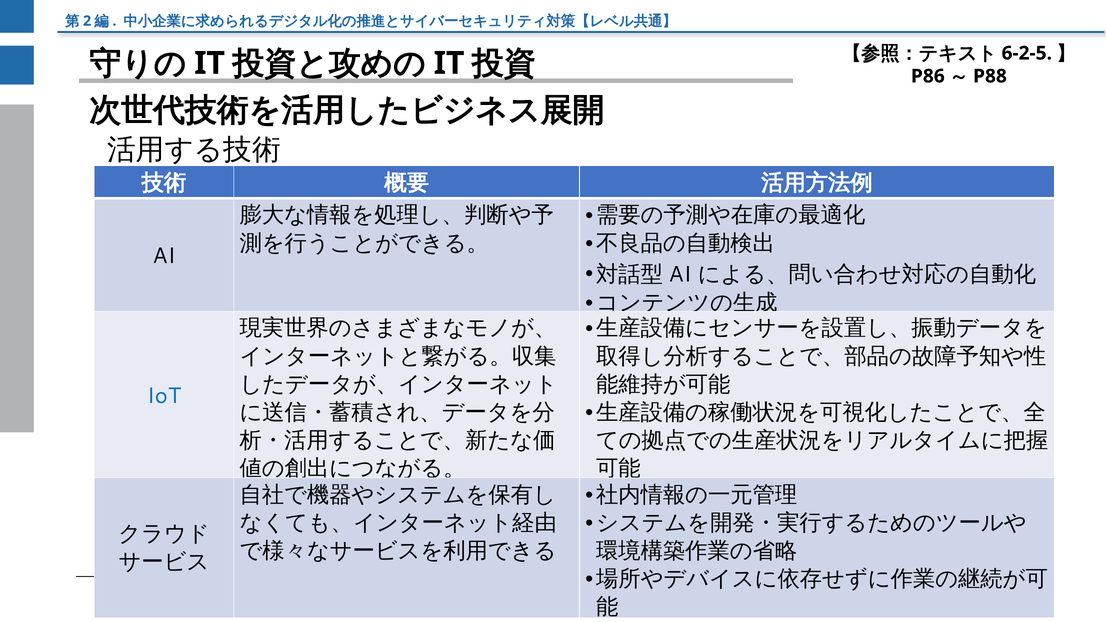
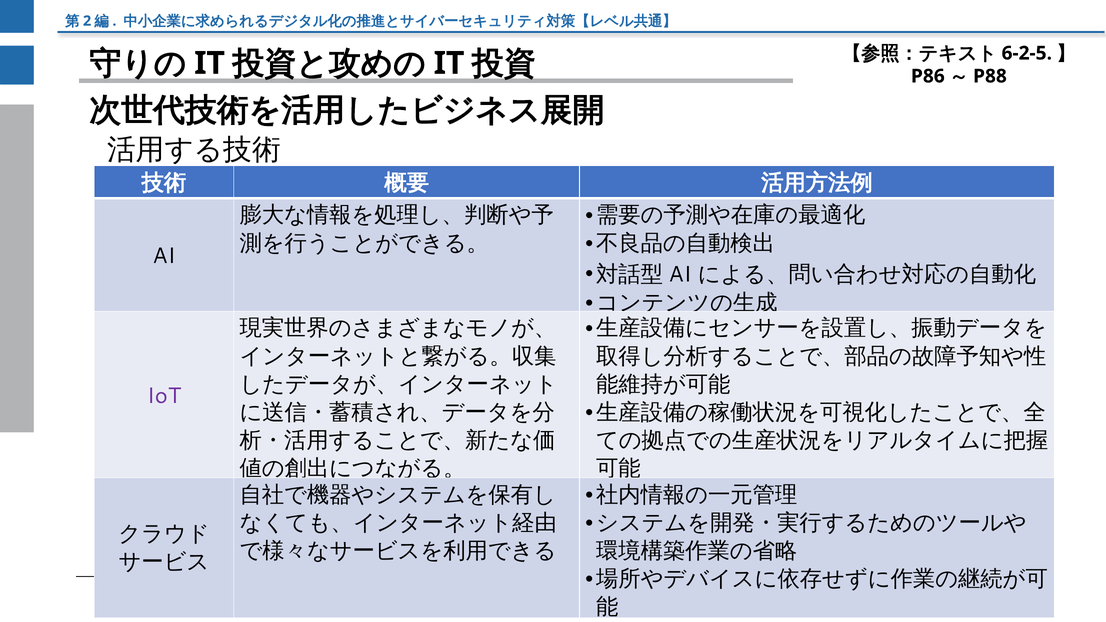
IoT colour: blue -> purple
